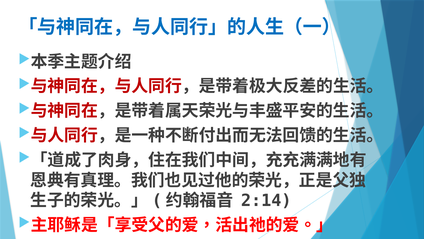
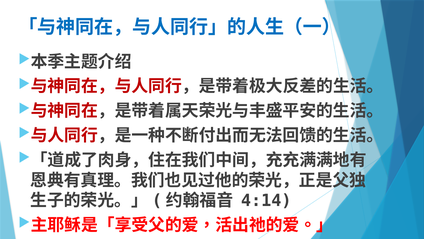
2:14: 2:14 -> 4:14
